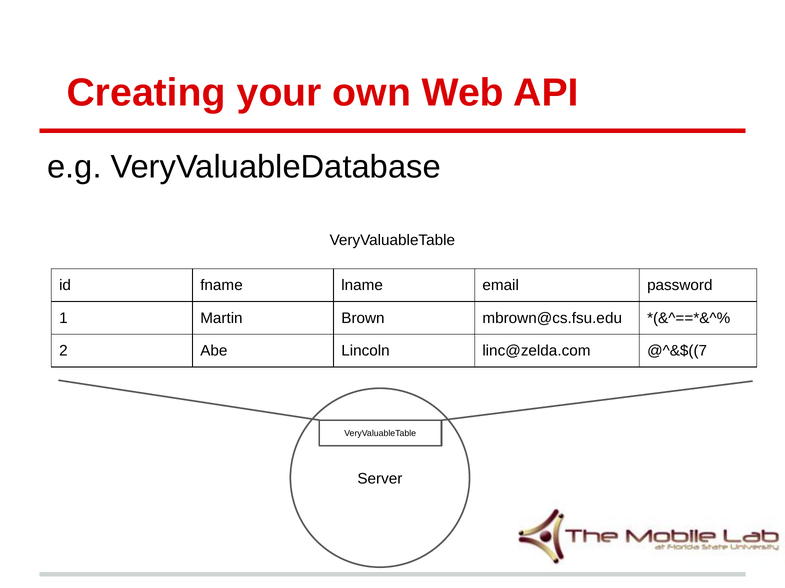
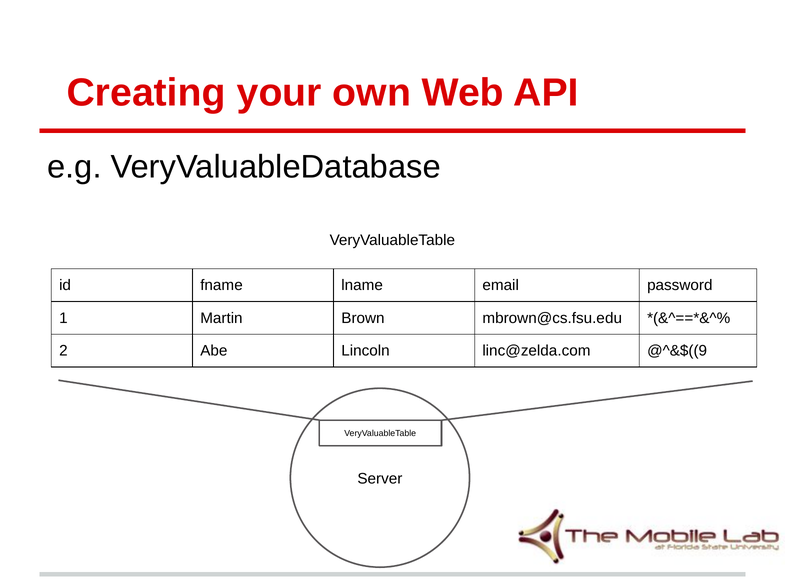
@^&$((7: @^&$((7 -> @^&$((9
